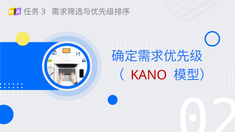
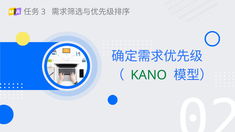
KANO colour: red -> green
